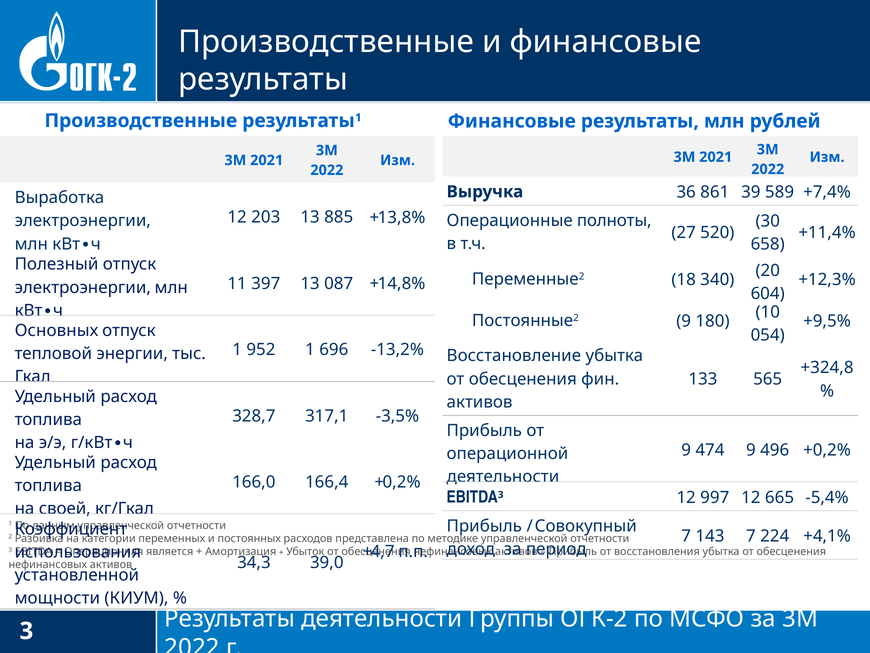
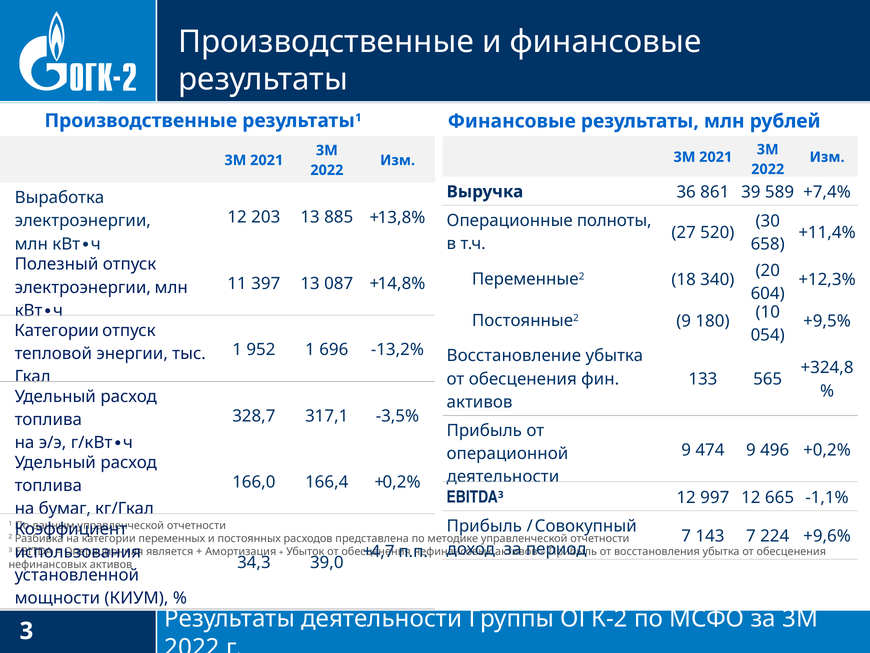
Основных at (56, 330): Основных -> Категории
-5,4%: -5,4% -> -1,1%
своей: своей -> бумаг
+4,1%: +4,1% -> +9,6%
